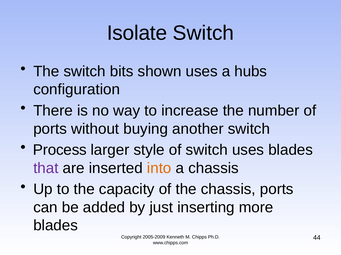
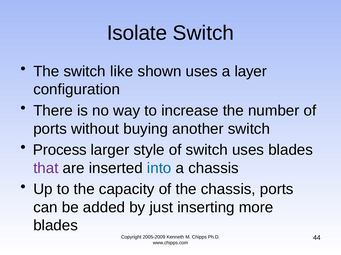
bits: bits -> like
hubs: hubs -> layer
into colour: orange -> blue
